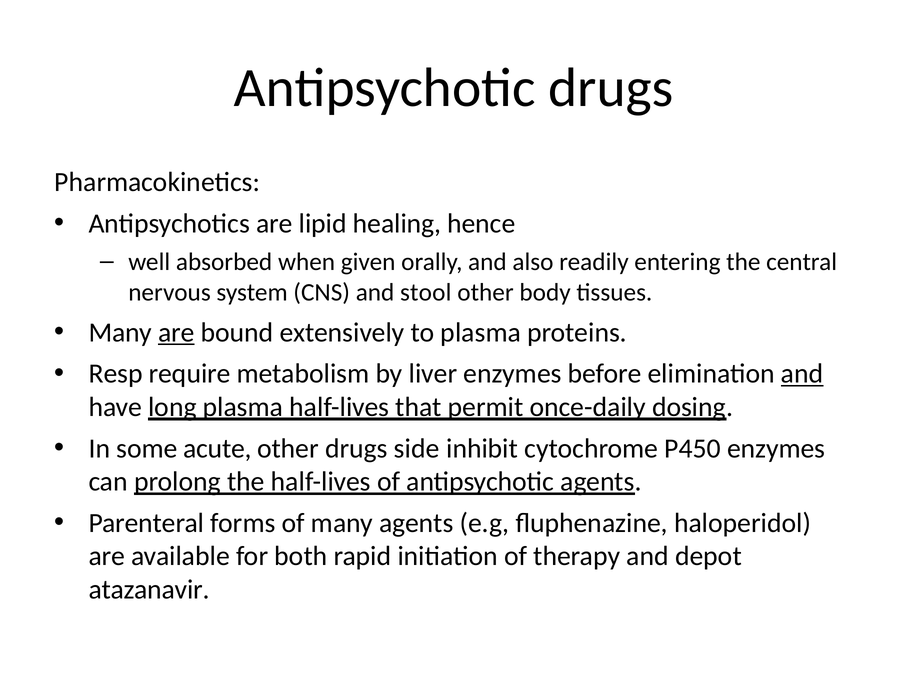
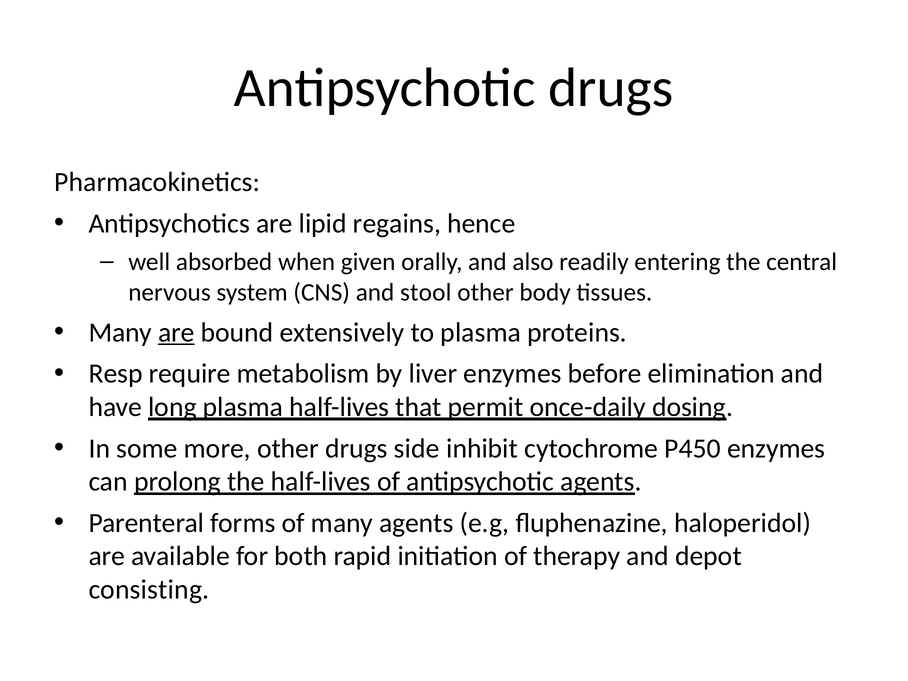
healing: healing -> regains
and at (802, 374) underline: present -> none
acute: acute -> more
atazanavir: atazanavir -> consisting
